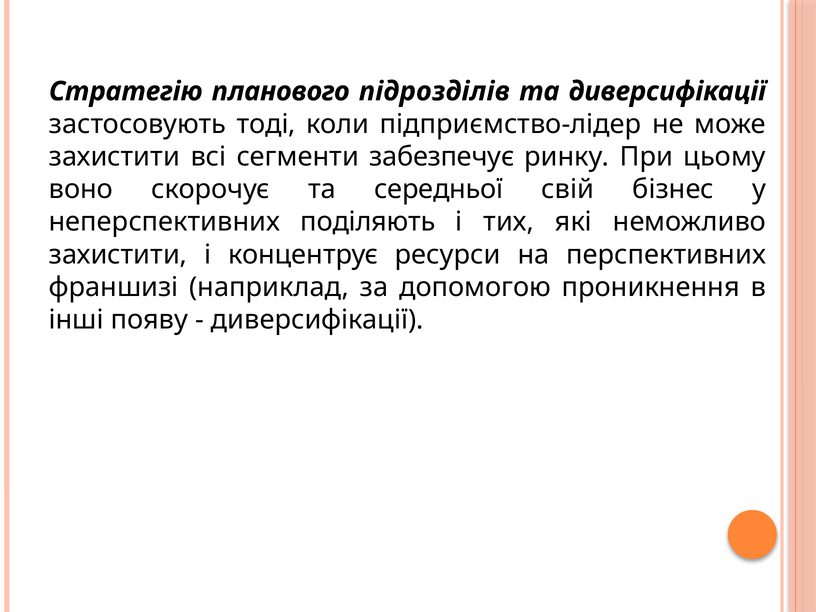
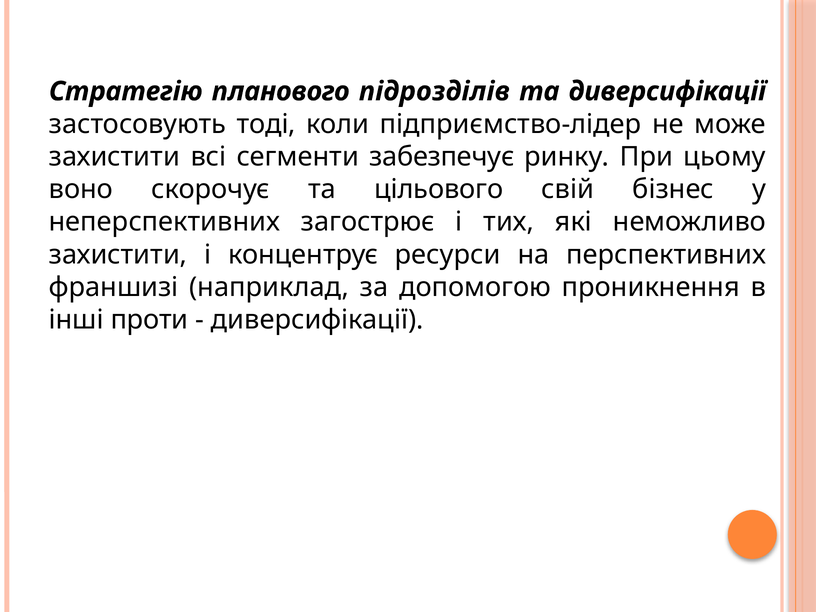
середньої: середньої -> цільового
поділяють: поділяють -> загострює
появу: появу -> проти
